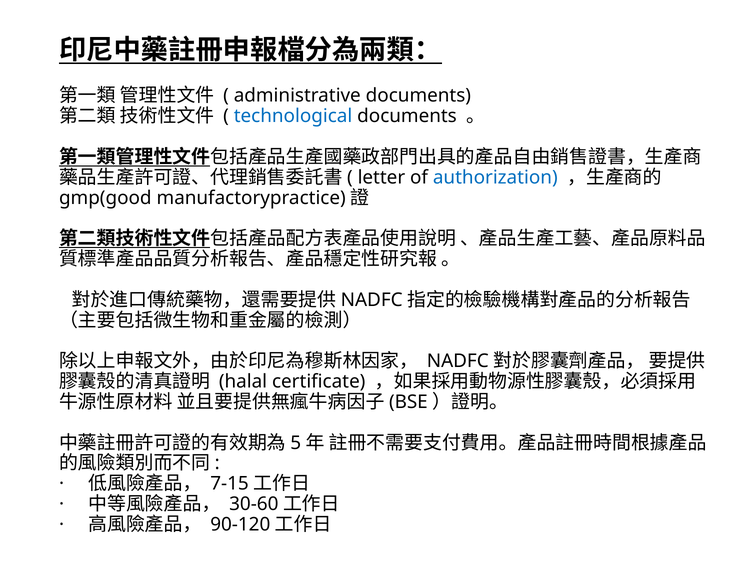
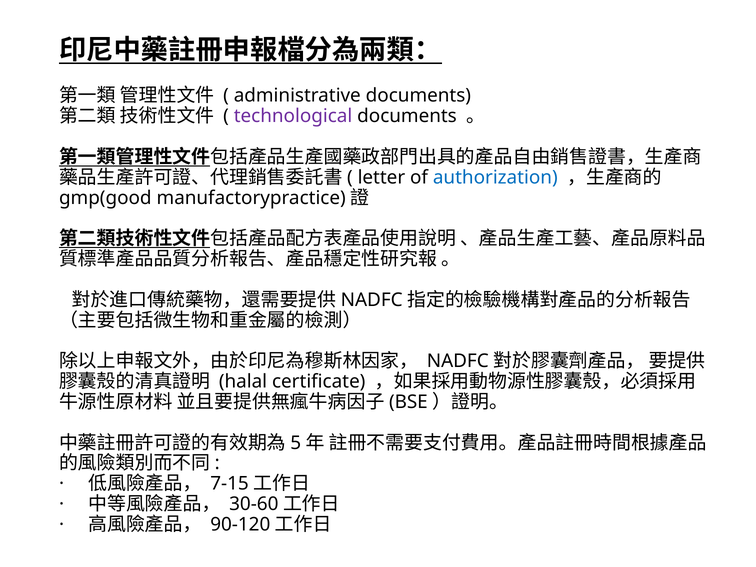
technological colour: blue -> purple
